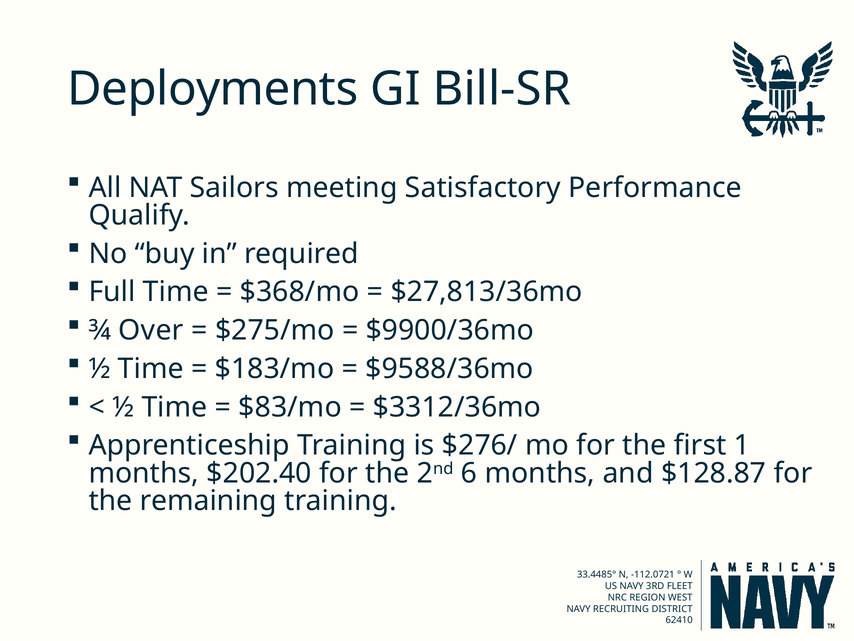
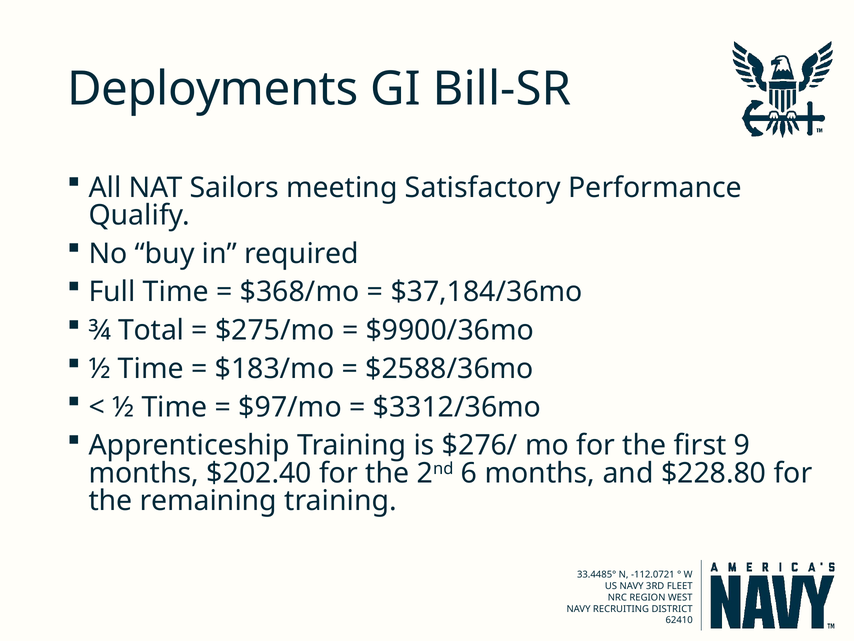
$27,813/36mo: $27,813/36mo -> $37,184/36mo
Over: Over -> Total
$9588/36mo: $9588/36mo -> $2588/36mo
$83/mo: $83/mo -> $97/mo
1: 1 -> 9
$128.87: $128.87 -> $228.80
